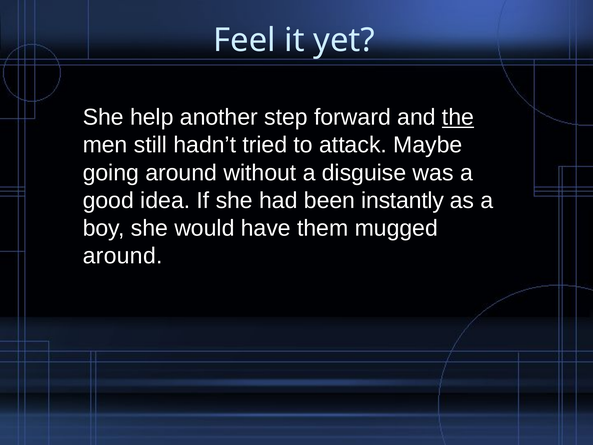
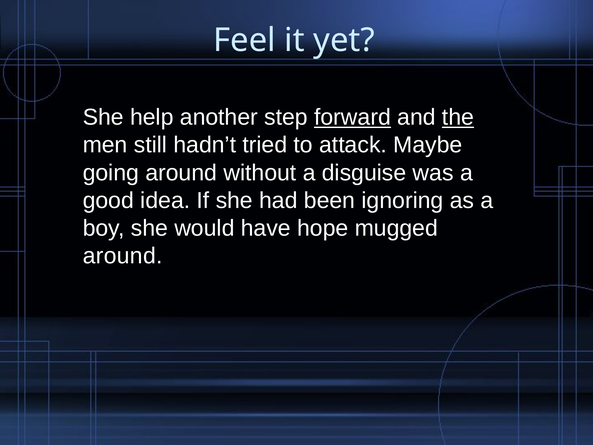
forward underline: none -> present
instantly: instantly -> ignoring
them: them -> hope
